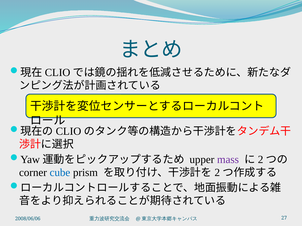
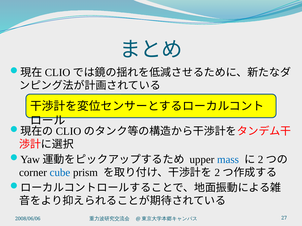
mass colour: purple -> blue
